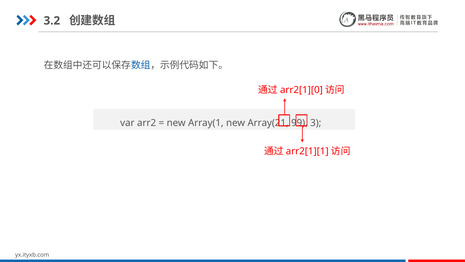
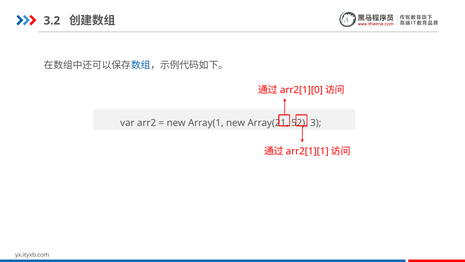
99: 99 -> 52
